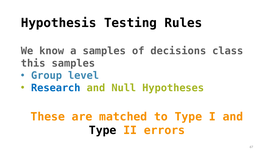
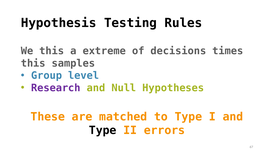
We know: know -> this
a samples: samples -> extreme
class: class -> times
Research colour: blue -> purple
